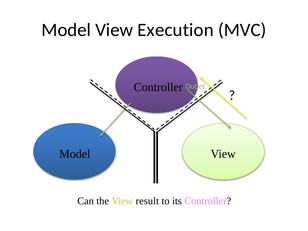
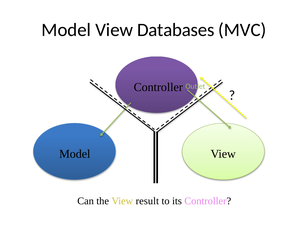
Execution: Execution -> Databases
